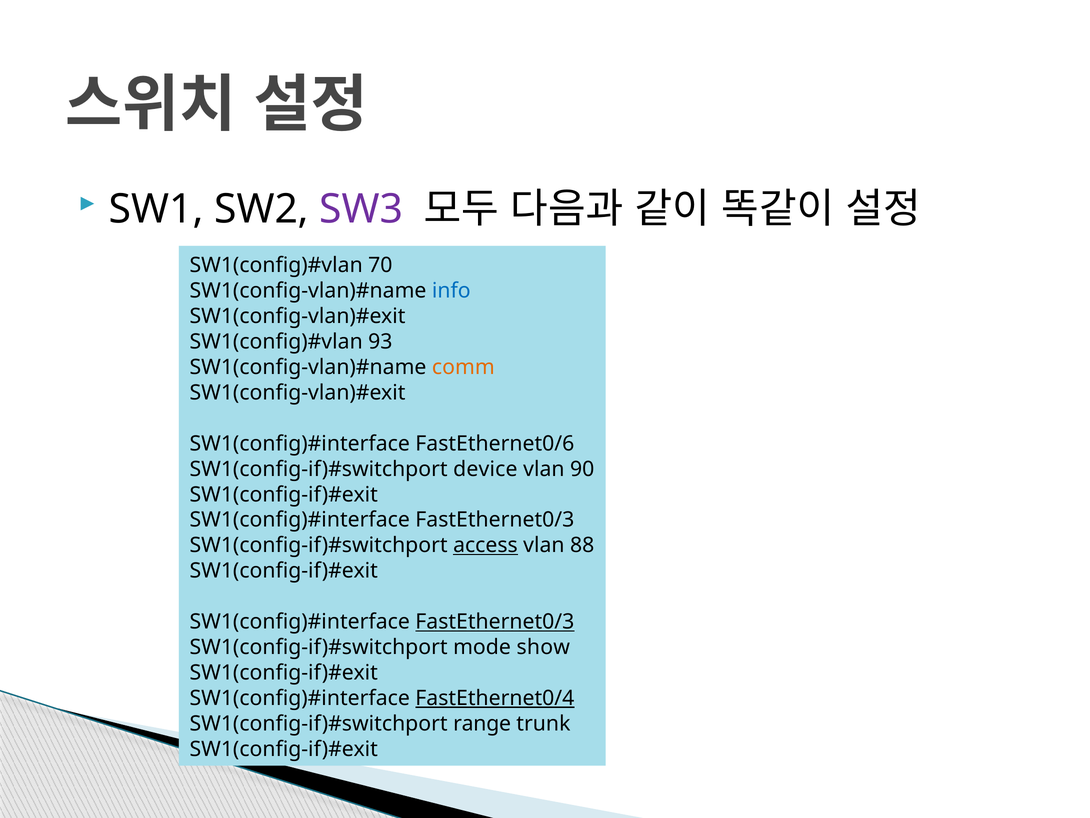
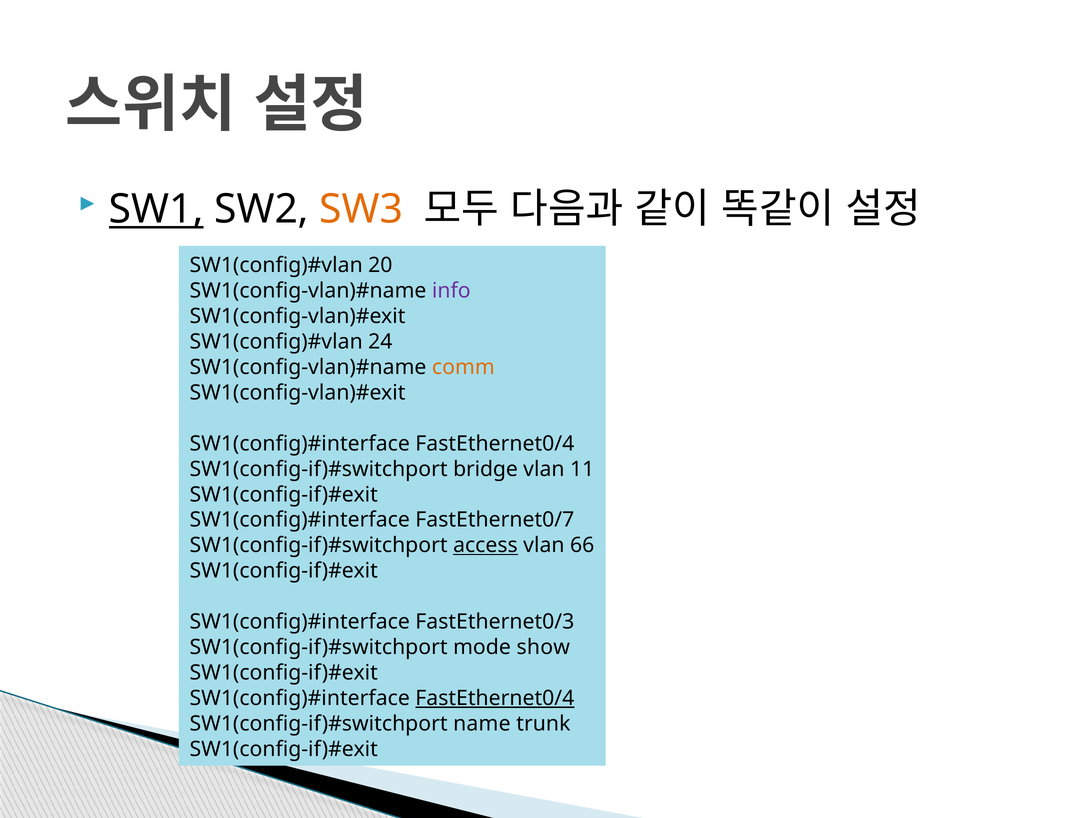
SW1 underline: none -> present
SW3 colour: purple -> orange
70: 70 -> 20
info colour: blue -> purple
93: 93 -> 24
FastEthernet0/6 at (495, 443): FastEthernet0/6 -> FastEthernet0/4
device: device -> bridge
90: 90 -> 11
FastEthernet0/3 at (495, 520): FastEthernet0/3 -> FastEthernet0/7
88: 88 -> 66
FastEthernet0/3 at (495, 621) underline: present -> none
range: range -> name
